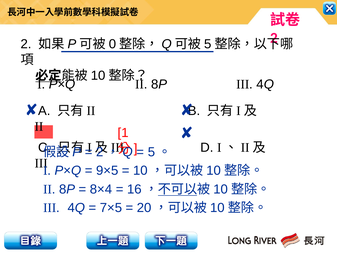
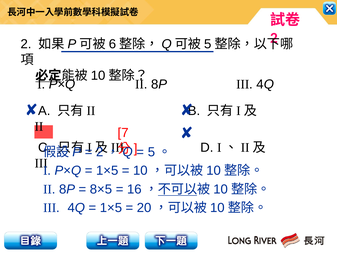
0: 0 -> 6
1: 1 -> 7
9×5 at (107, 170): 9×5 -> 1×5
8×4: 8×4 -> 8×5
7×5 at (111, 208): 7×5 -> 1×5
